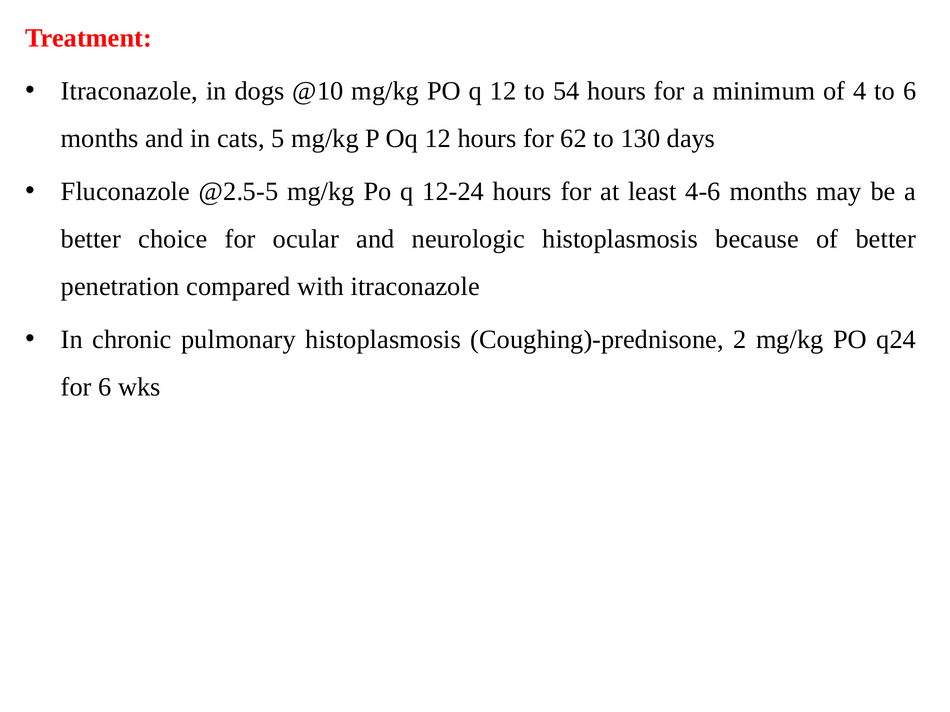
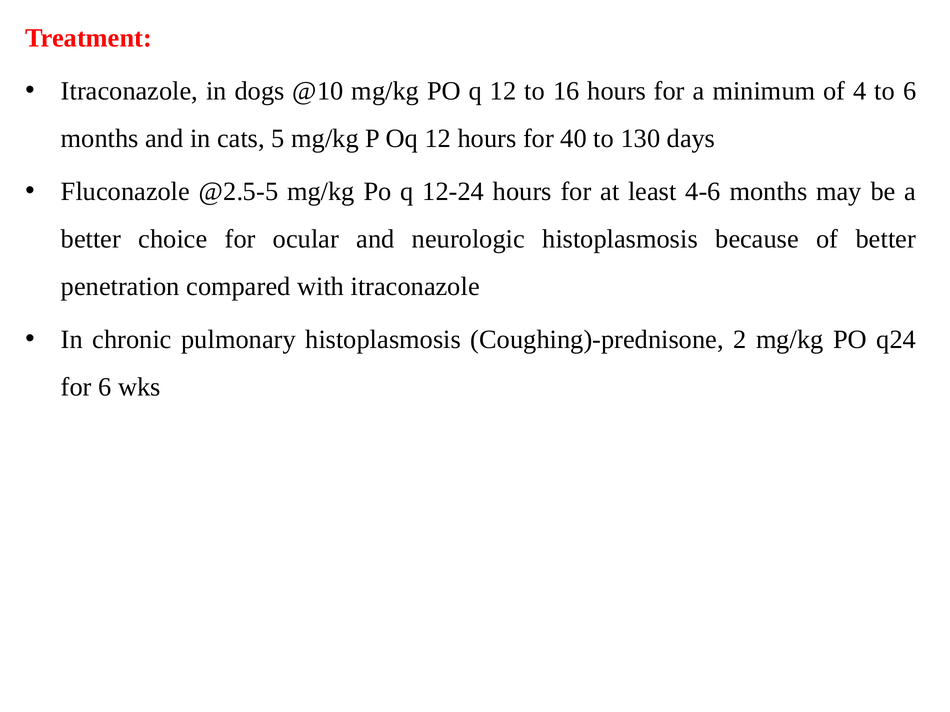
54: 54 -> 16
62: 62 -> 40
